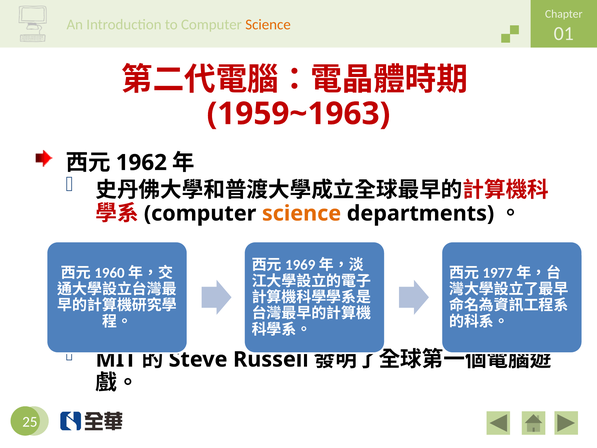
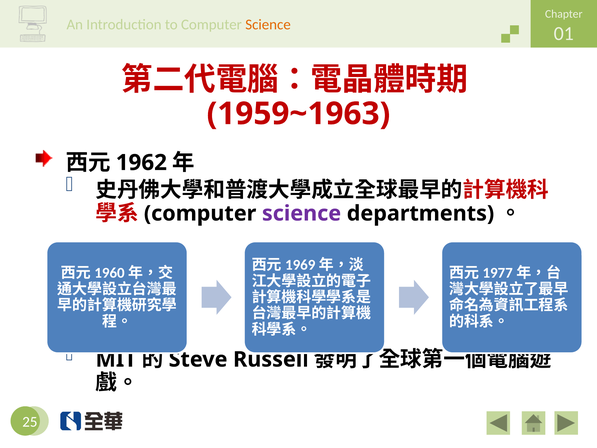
science at (302, 213) colour: orange -> purple
